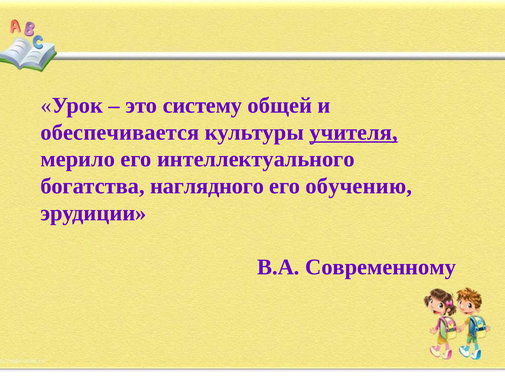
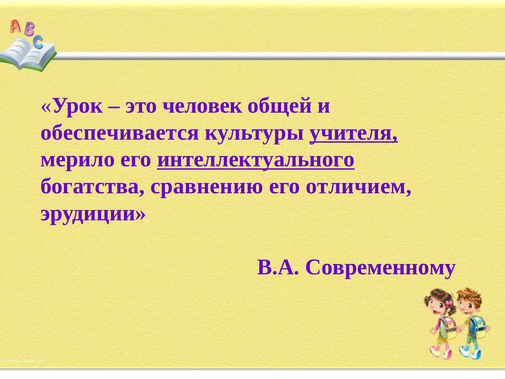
систему: систему -> человек
интеллектуального underline: none -> present
наглядного: наглядного -> сравнению
обучению: обучению -> отличием
